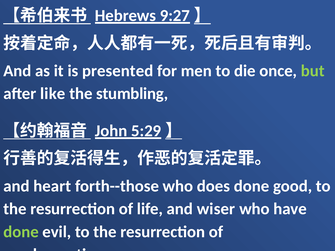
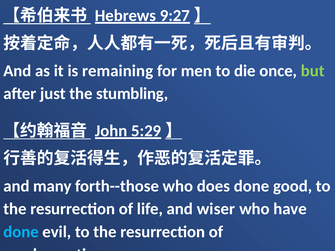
presented: presented -> remaining
like: like -> just
heart: heart -> many
done at (21, 232) colour: light green -> light blue
